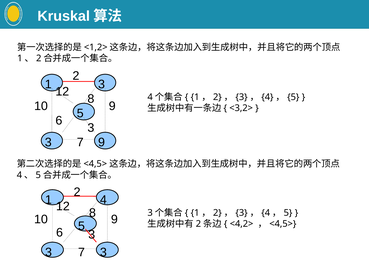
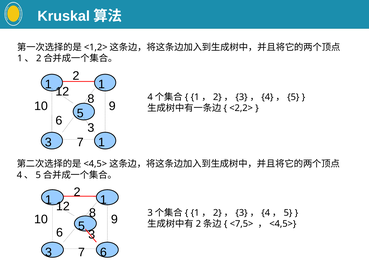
3 at (102, 84): 3 -> 1
<3,2>: <3,2> -> <2,2>
3 9: 9 -> 1
4 at (103, 200): 4 -> 1
<4,2>: <4,2> -> <7,5>
3 at (103, 252): 3 -> 6
